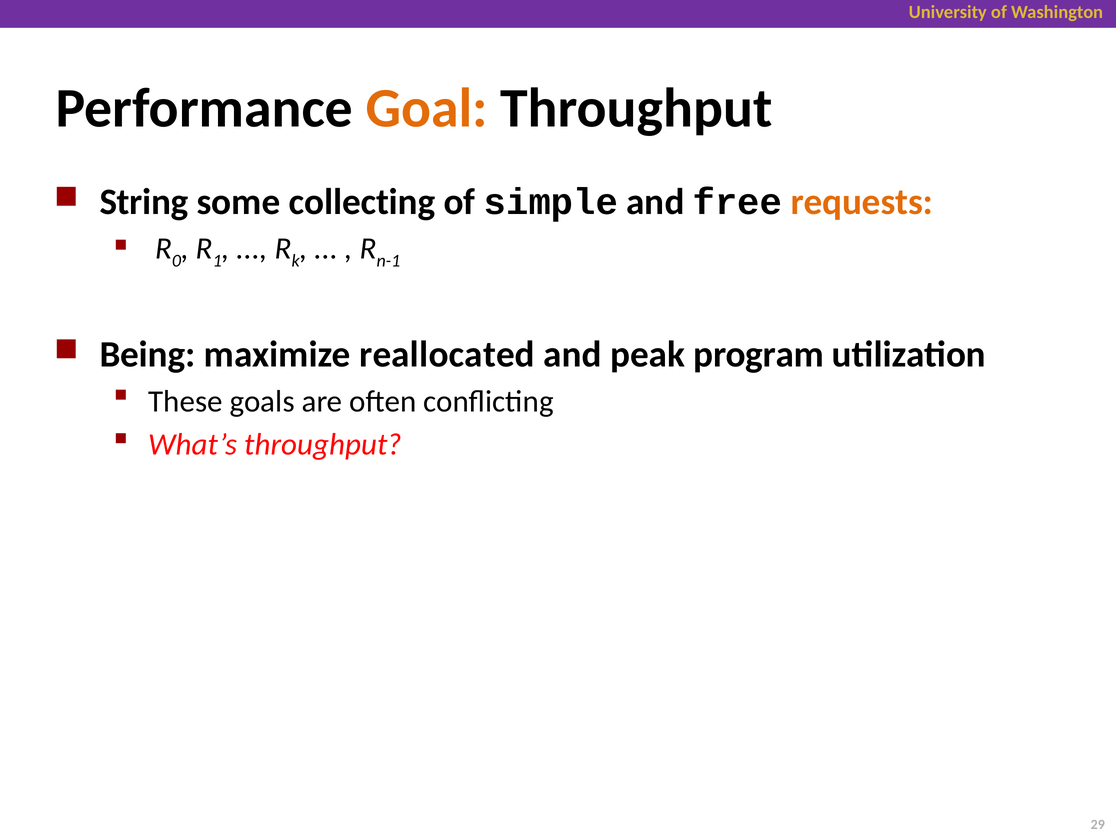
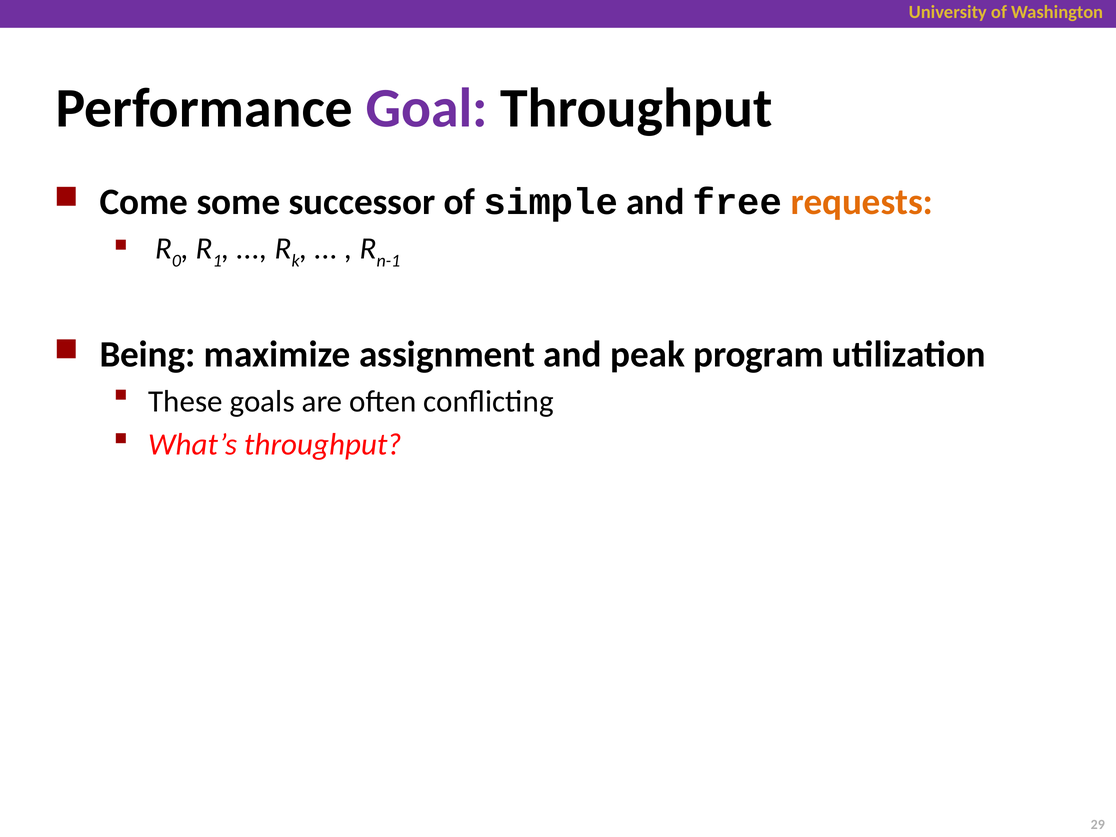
Goal colour: orange -> purple
String: String -> Come
collecting: collecting -> successor
reallocated: reallocated -> assignment
